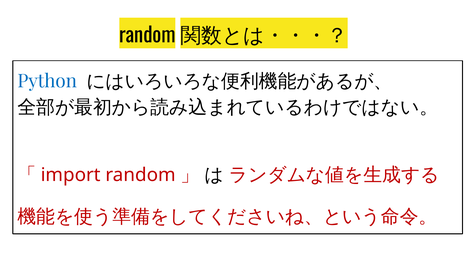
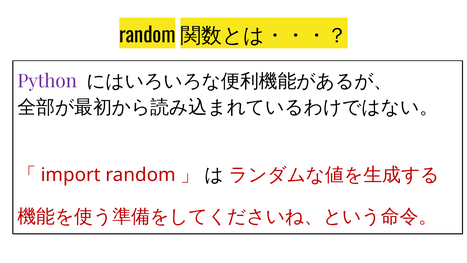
Python colour: blue -> purple
